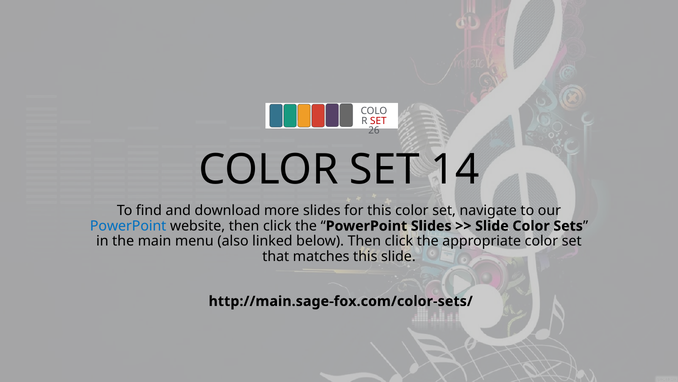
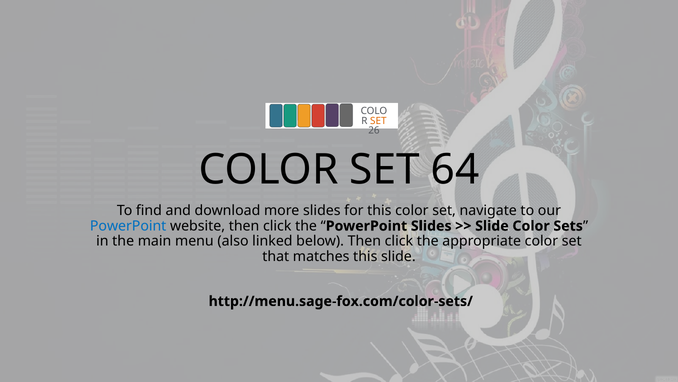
SET at (378, 121) colour: red -> orange
14: 14 -> 64
http://main.sage-fox.com/color-sets/: http://main.sage-fox.com/color-sets/ -> http://menu.sage-fox.com/color-sets/
